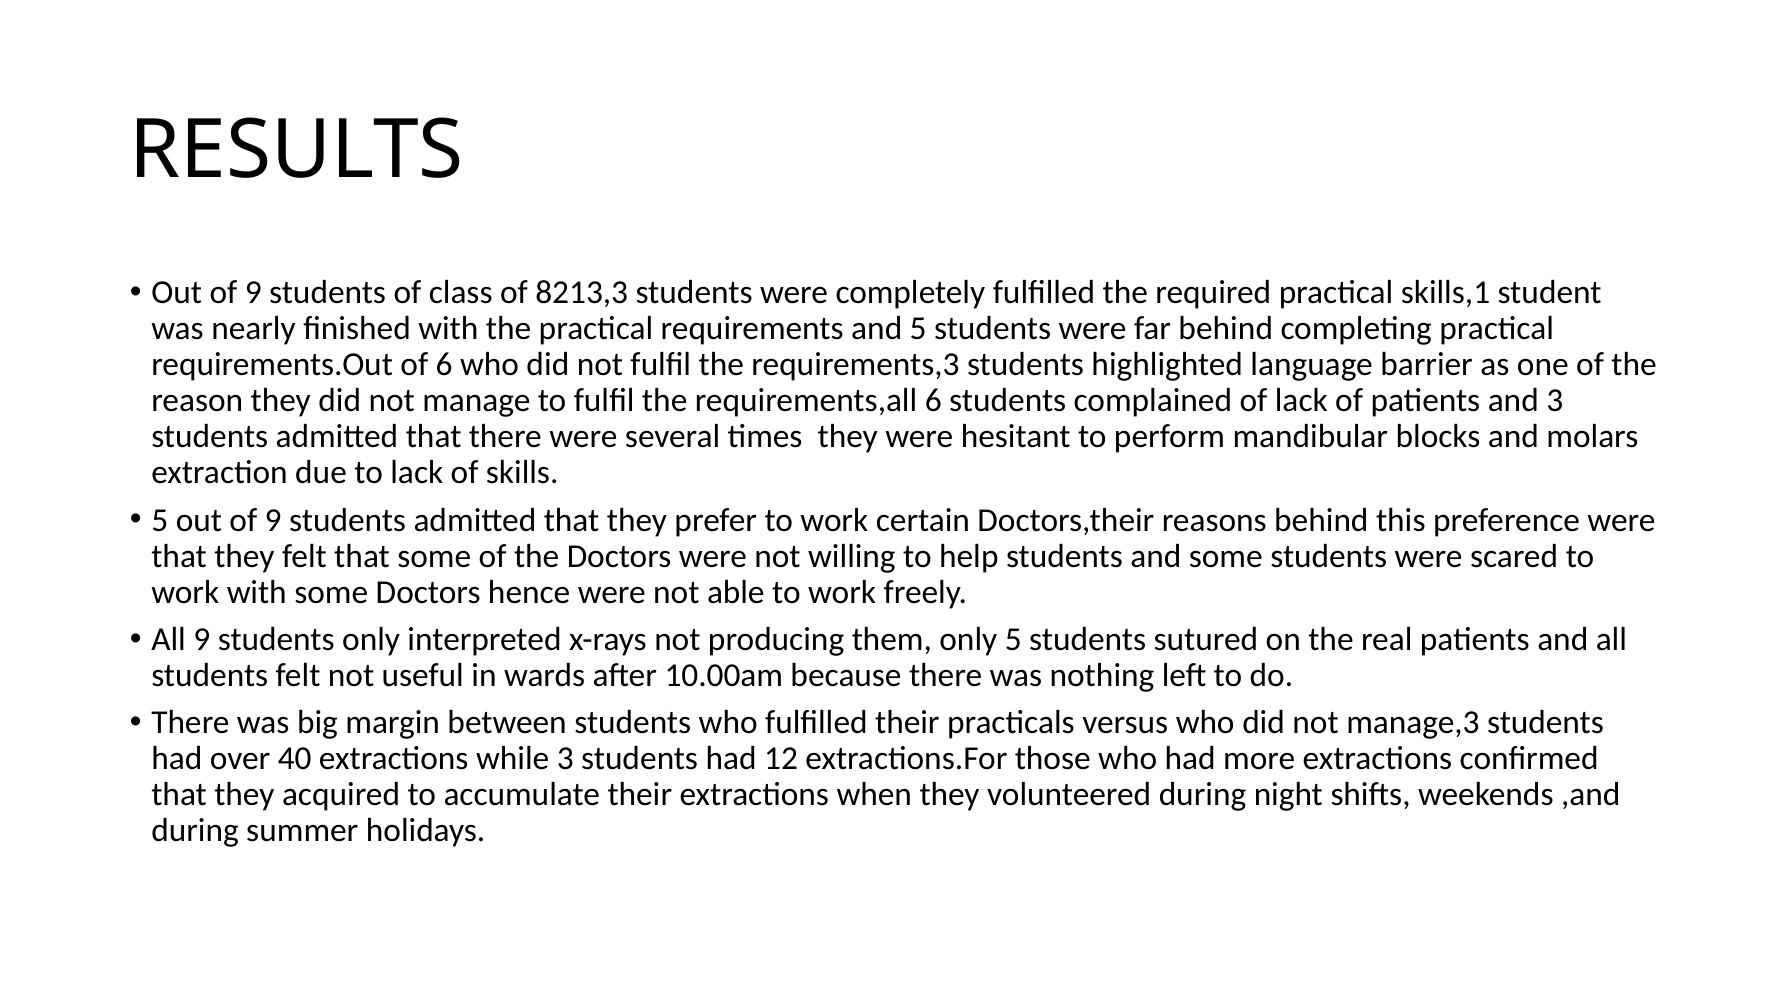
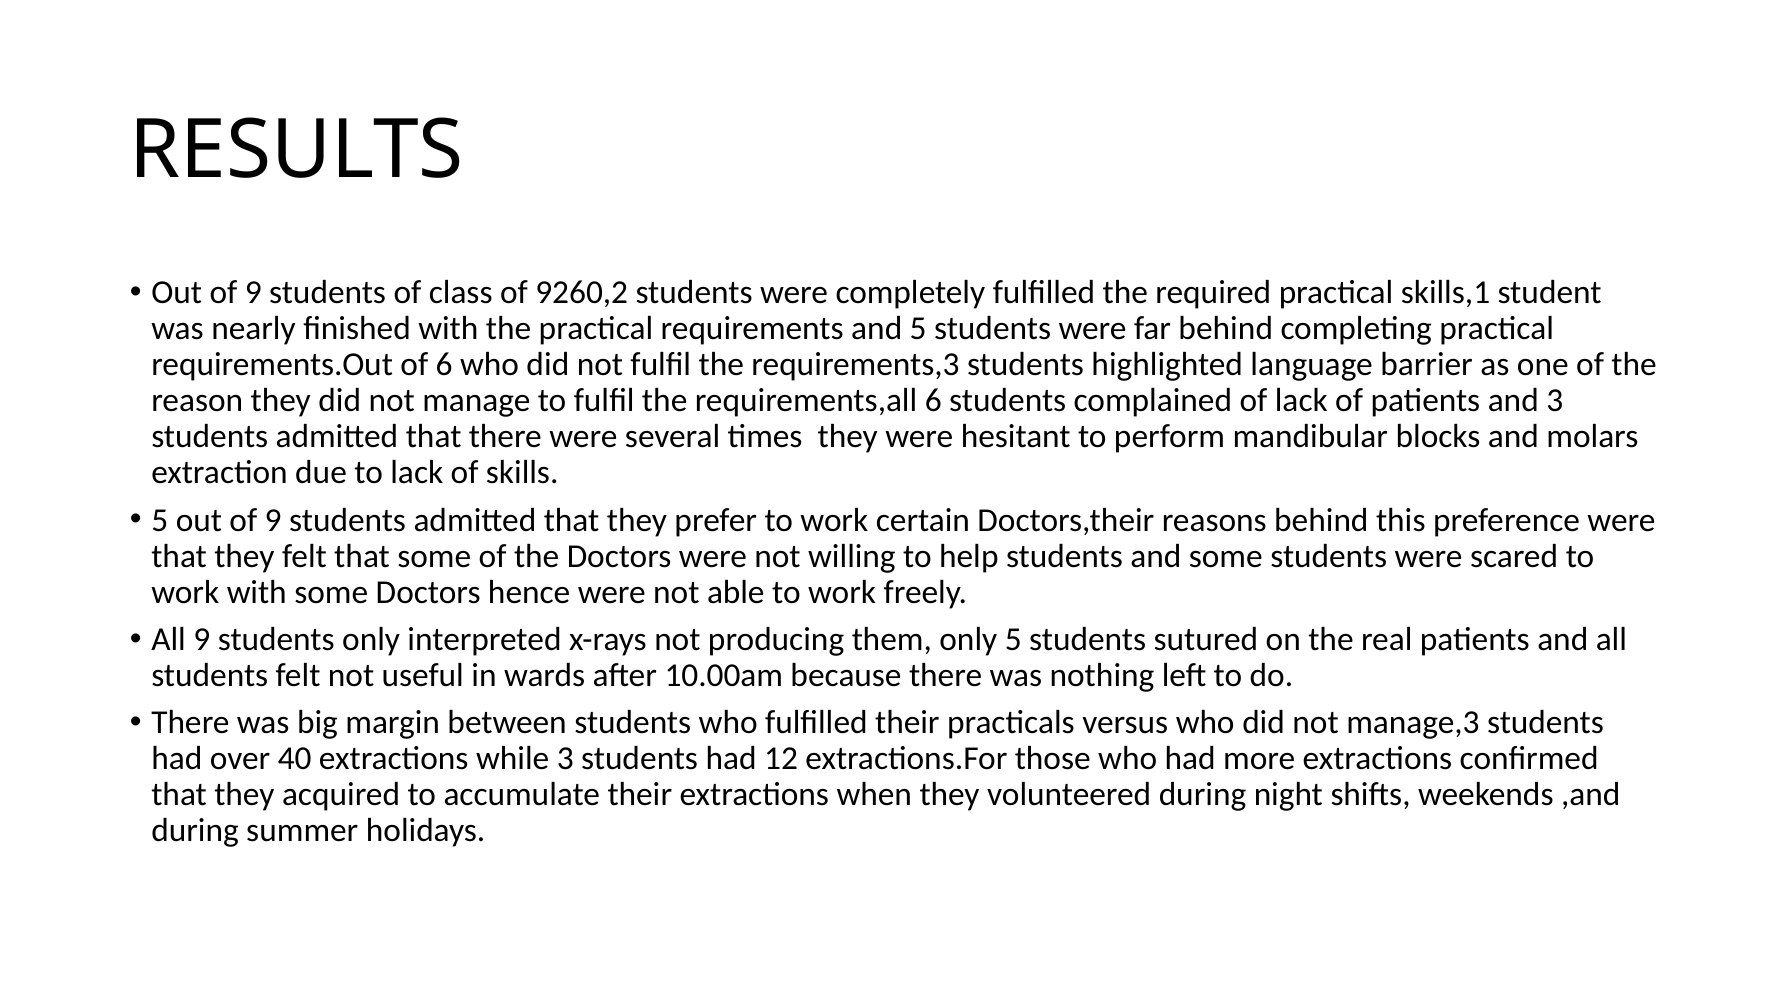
8213,3: 8213,3 -> 9260,2
